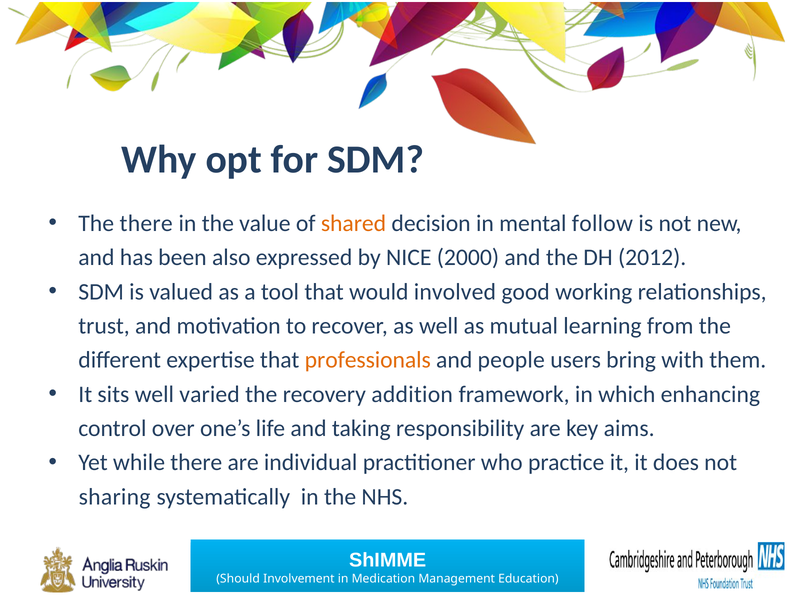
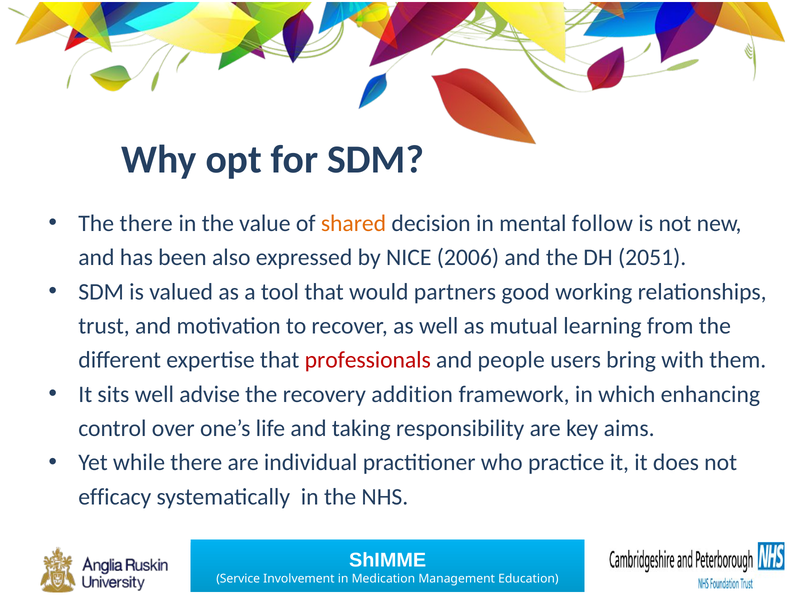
2000: 2000 -> 2006
2012: 2012 -> 2051
involved: involved -> partners
professionals colour: orange -> red
varied: varied -> advise
sharing: sharing -> efficacy
Should: Should -> Service
